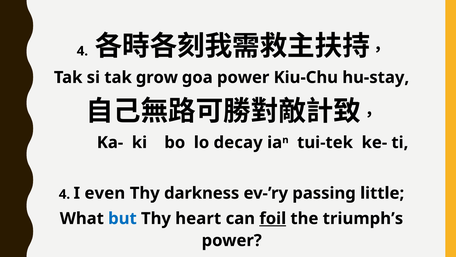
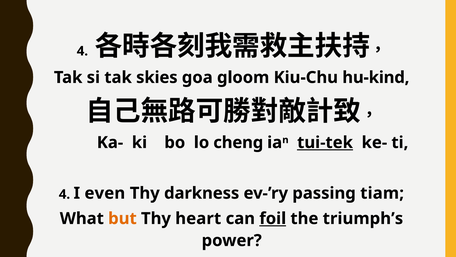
grow: grow -> skies
goa power: power -> gloom
hu-stay: hu-stay -> hu-kind
decay: decay -> cheng
tui-tek underline: none -> present
little: little -> tiam
but colour: blue -> orange
